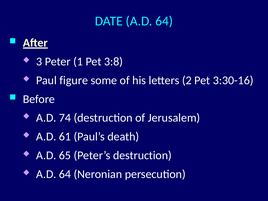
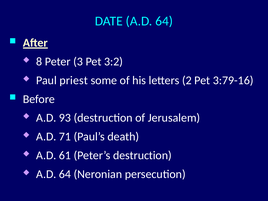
3: 3 -> 8
1: 1 -> 3
3:8: 3:8 -> 3:2
figure: figure -> priest
3:30-16: 3:30-16 -> 3:79-16
74: 74 -> 93
61: 61 -> 71
65: 65 -> 61
